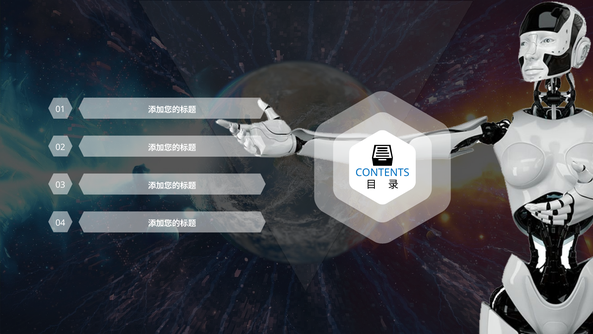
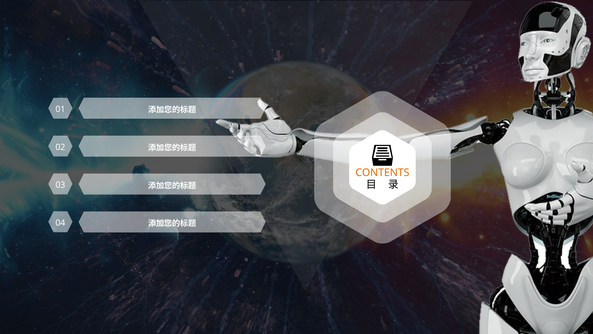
CONTENTS colour: blue -> orange
